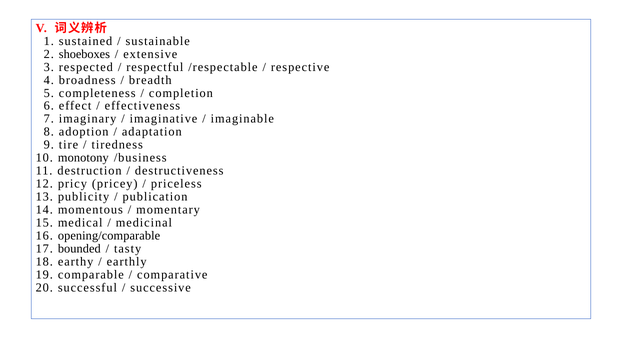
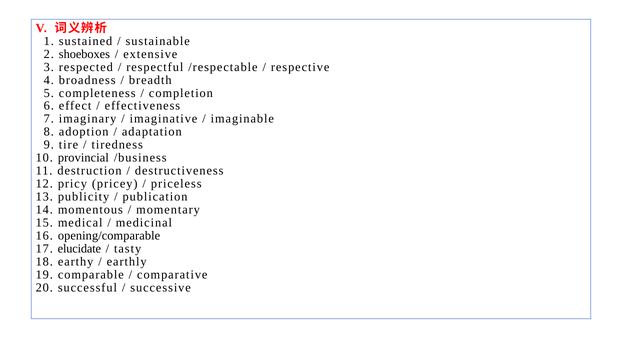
monotony: monotony -> provincial
bounded: bounded -> elucidate
